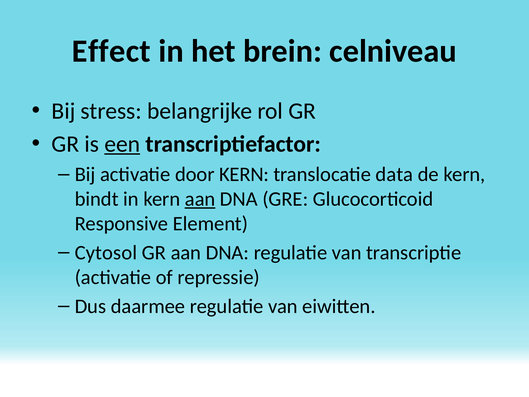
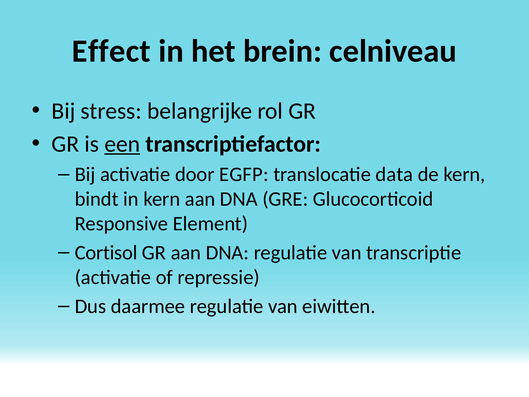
door KERN: KERN -> EGFP
aan at (200, 199) underline: present -> none
Cytosol: Cytosol -> Cortisol
